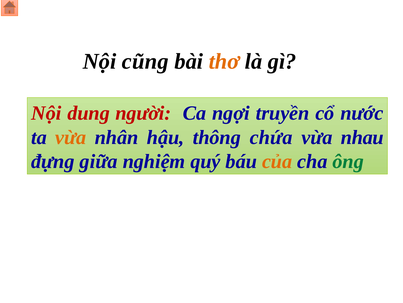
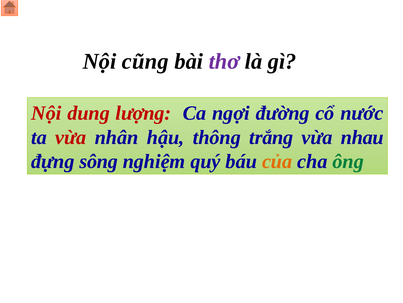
thơ colour: orange -> purple
người: người -> lượng
truyền: truyền -> đường
vừa at (71, 137) colour: orange -> red
chứa: chứa -> trắng
giữa: giữa -> sông
